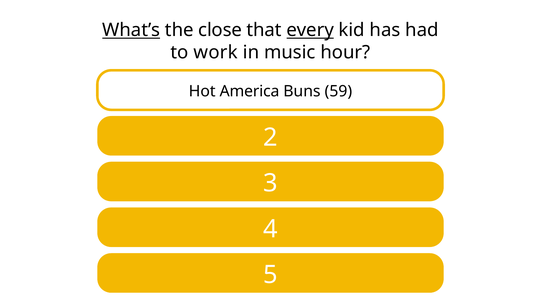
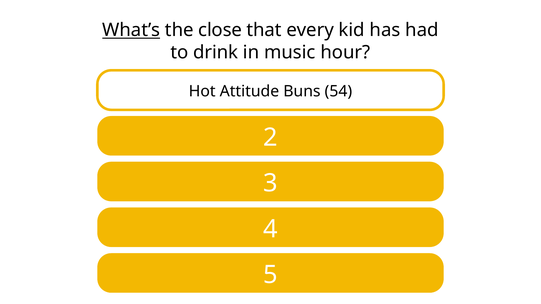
every underline: present -> none
work: work -> drink
America: America -> Attitude
59: 59 -> 54
